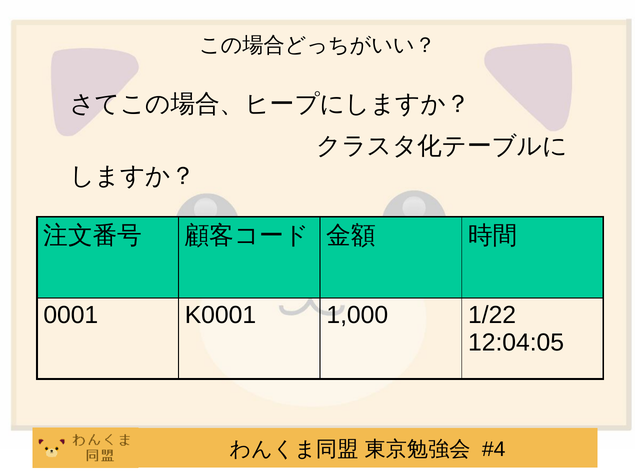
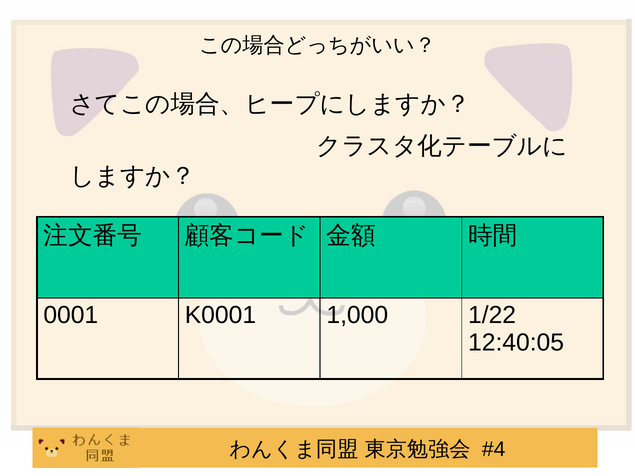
12:04:05: 12:04:05 -> 12:40:05
